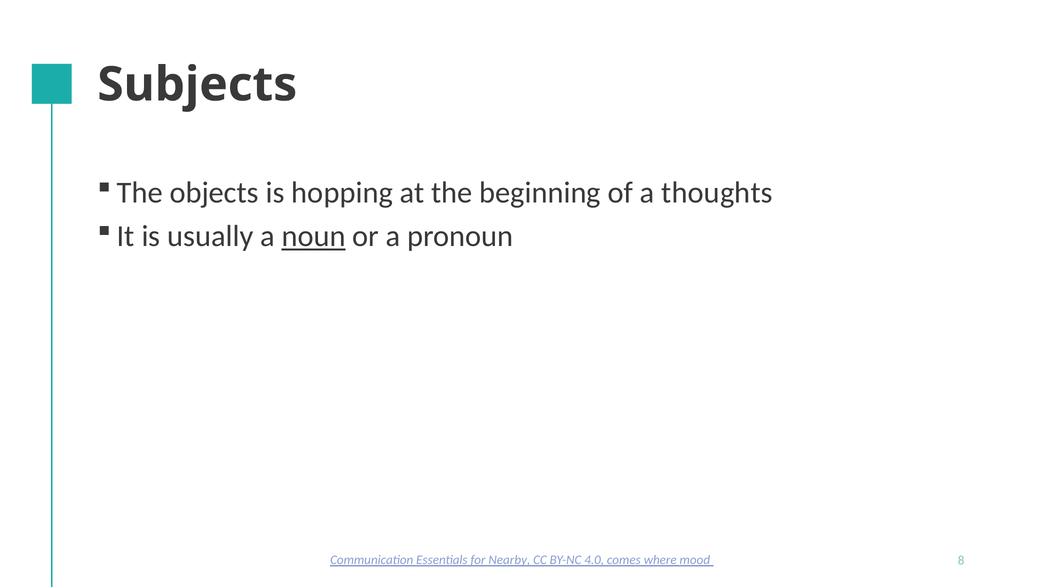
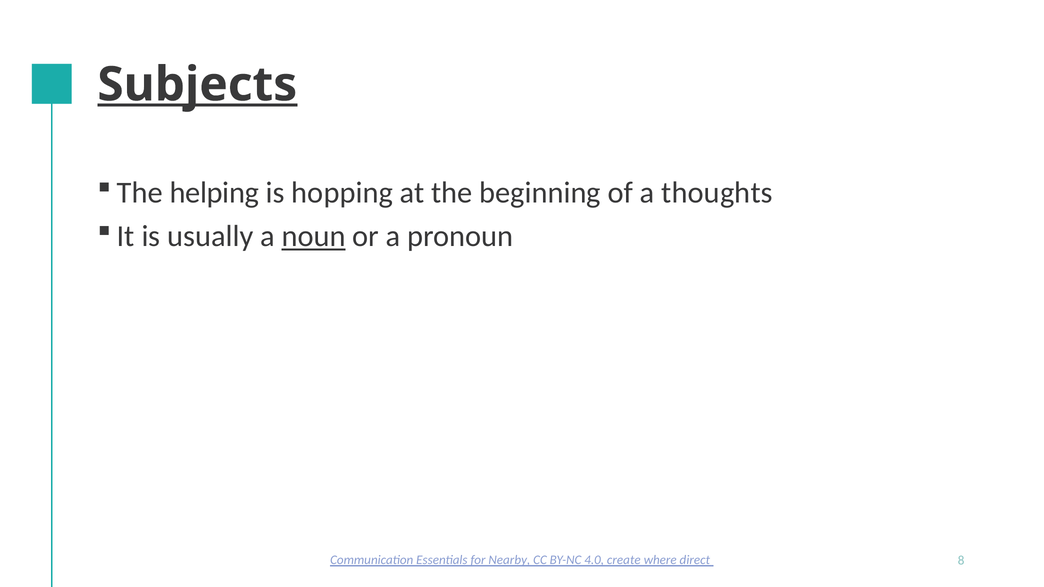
Subjects underline: none -> present
objects: objects -> helping
comes: comes -> create
mood: mood -> direct
